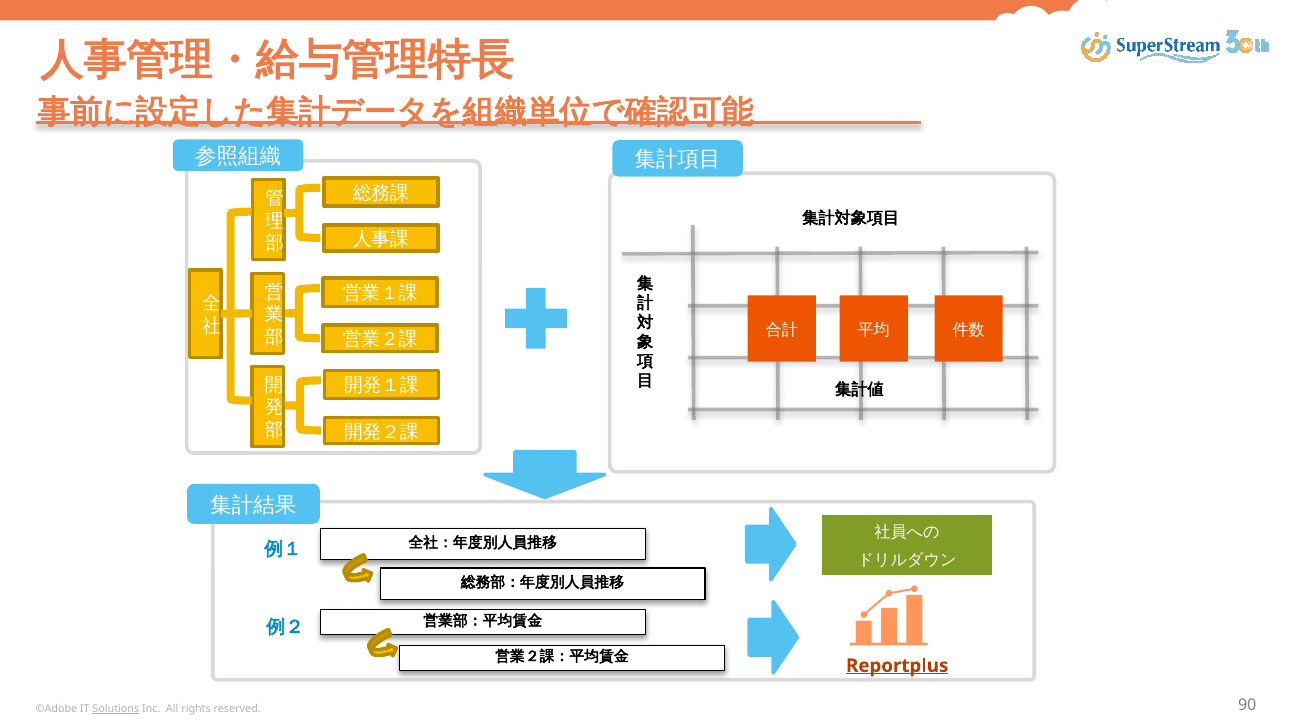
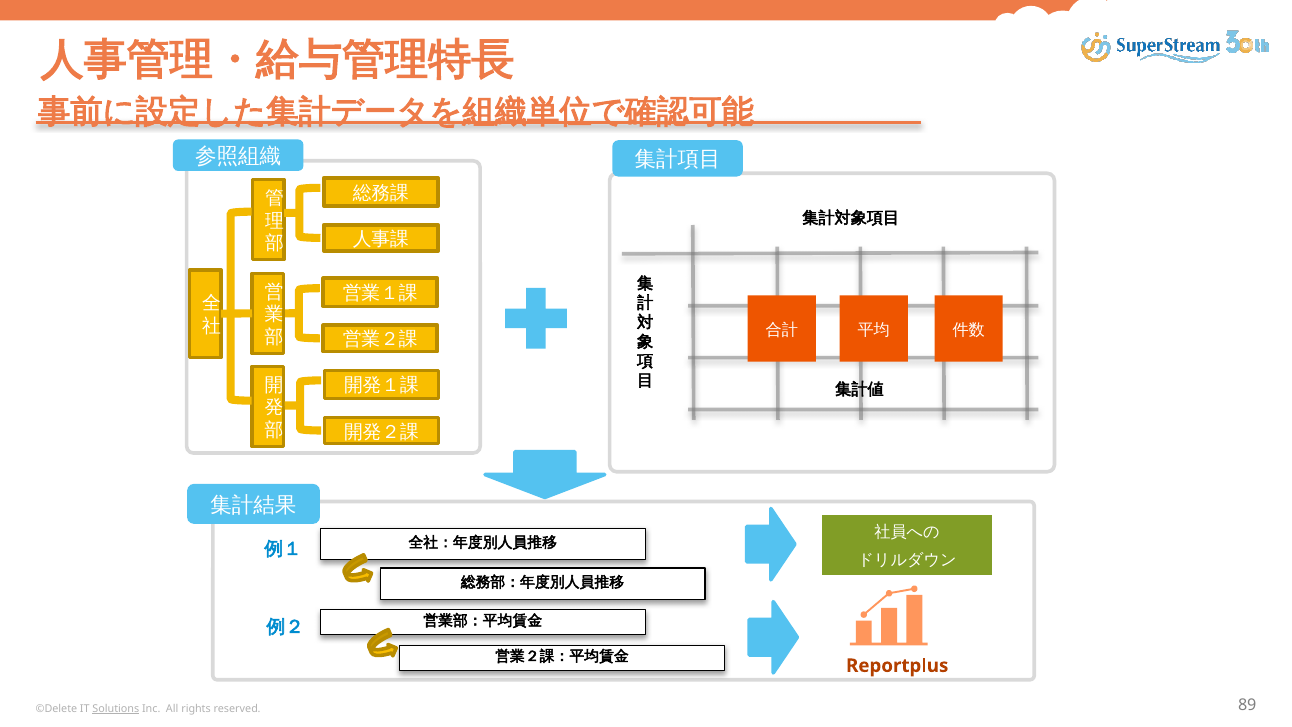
Reportplus underline: present -> none
©Adobe: ©Adobe -> ©Delete
90: 90 -> 89
